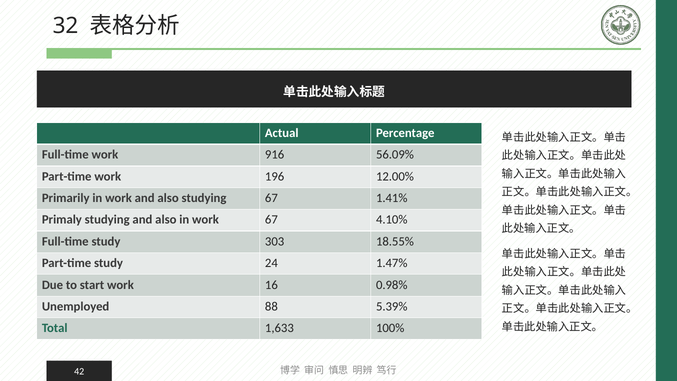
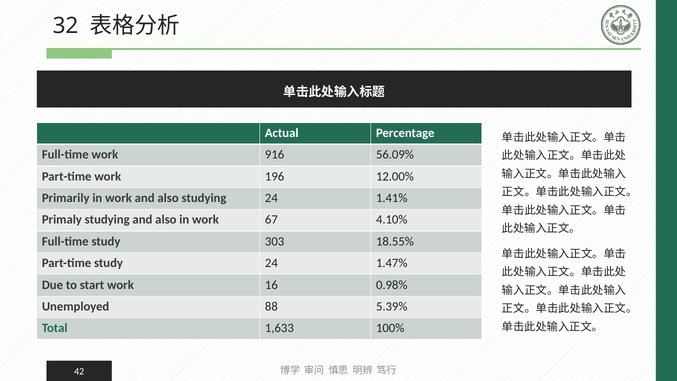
studying 67: 67 -> 24
